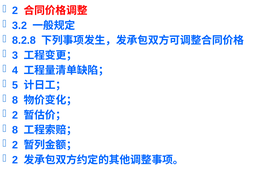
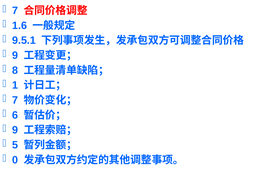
2 at (15, 11): 2 -> 7
3.2: 3.2 -> 1.6
8.2.8: 8.2.8 -> 9.5.1
3 at (15, 55): 3 -> 9
4: 4 -> 8
5: 5 -> 1
8 at (15, 100): 8 -> 7
2 at (15, 115): 2 -> 6
8 at (15, 130): 8 -> 9
2 at (15, 145): 2 -> 5
2 at (15, 160): 2 -> 0
